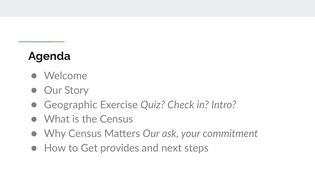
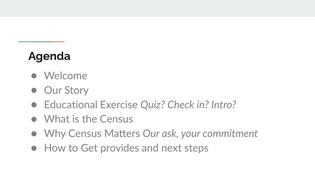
Geographic: Geographic -> Educational
